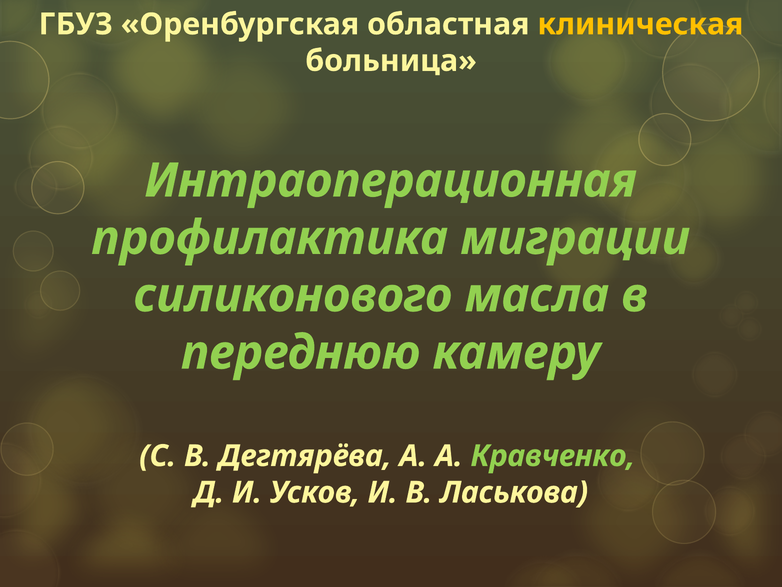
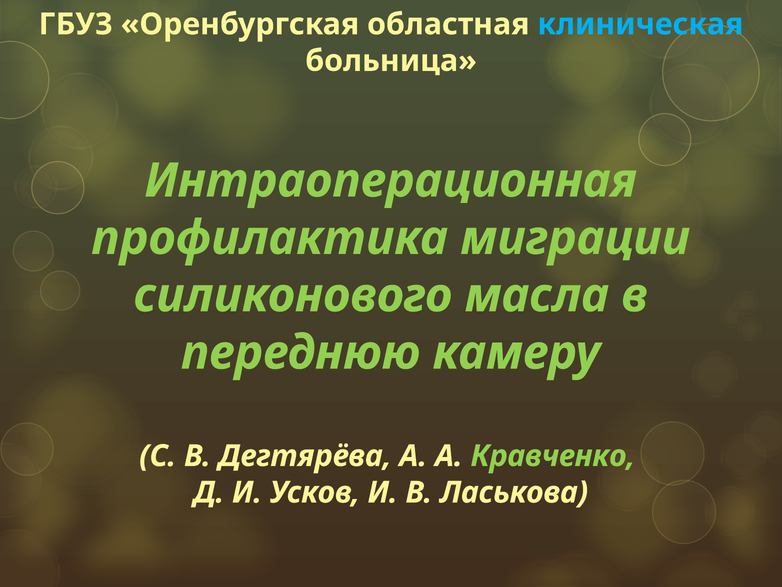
клиническая colour: yellow -> light blue
